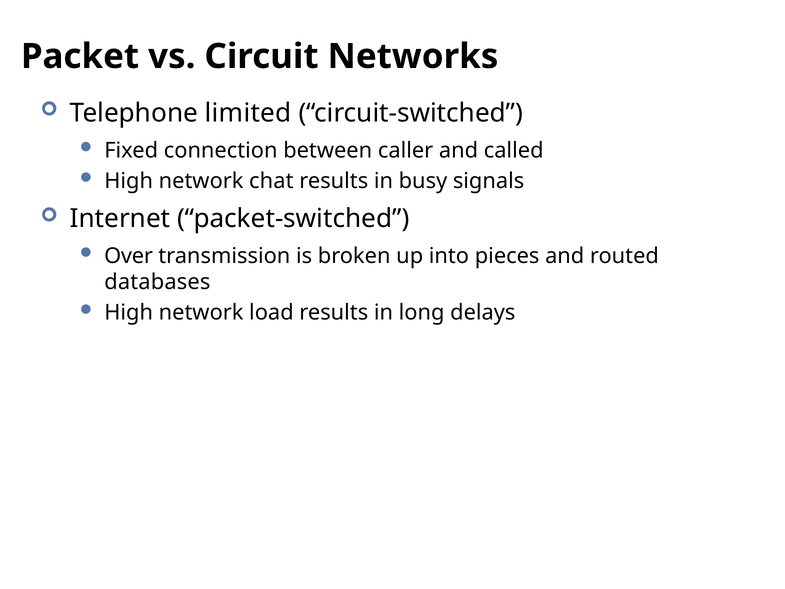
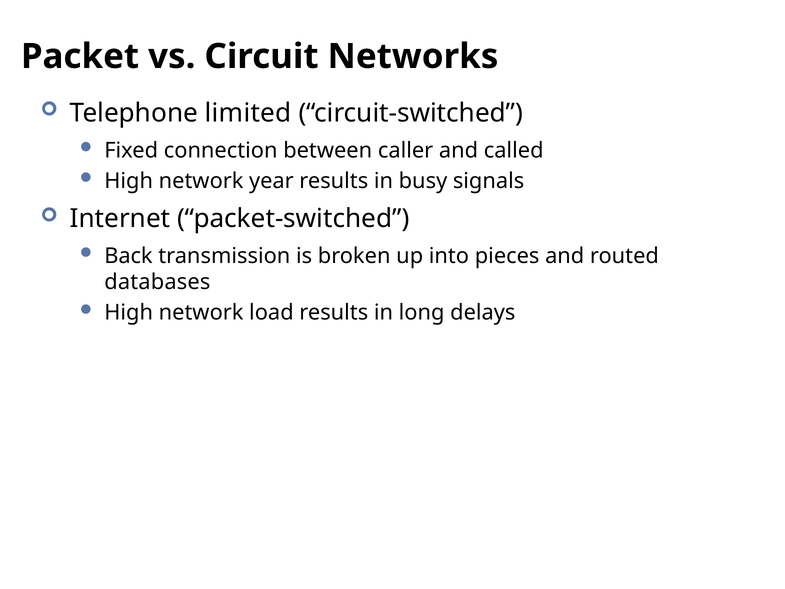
chat: chat -> year
Over: Over -> Back
